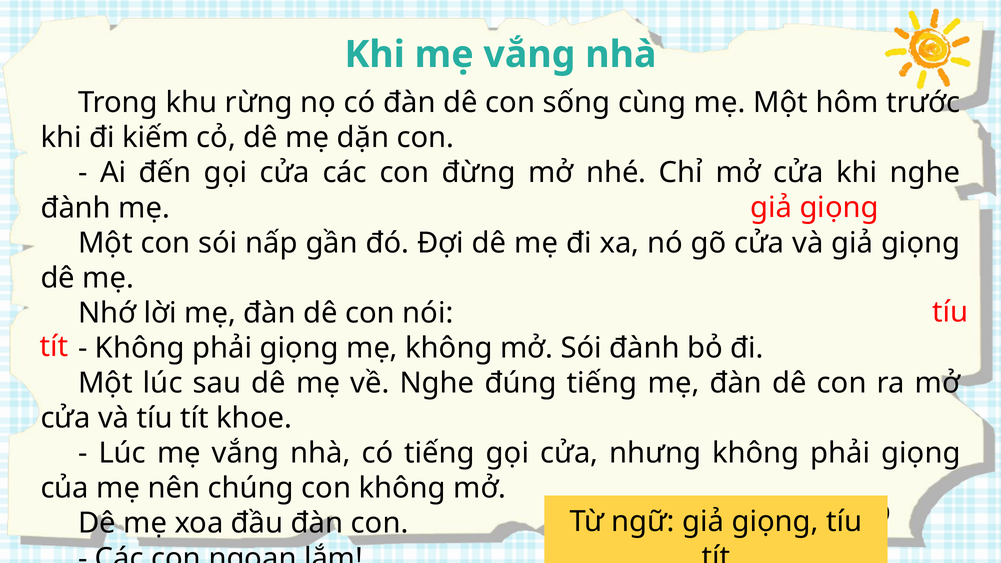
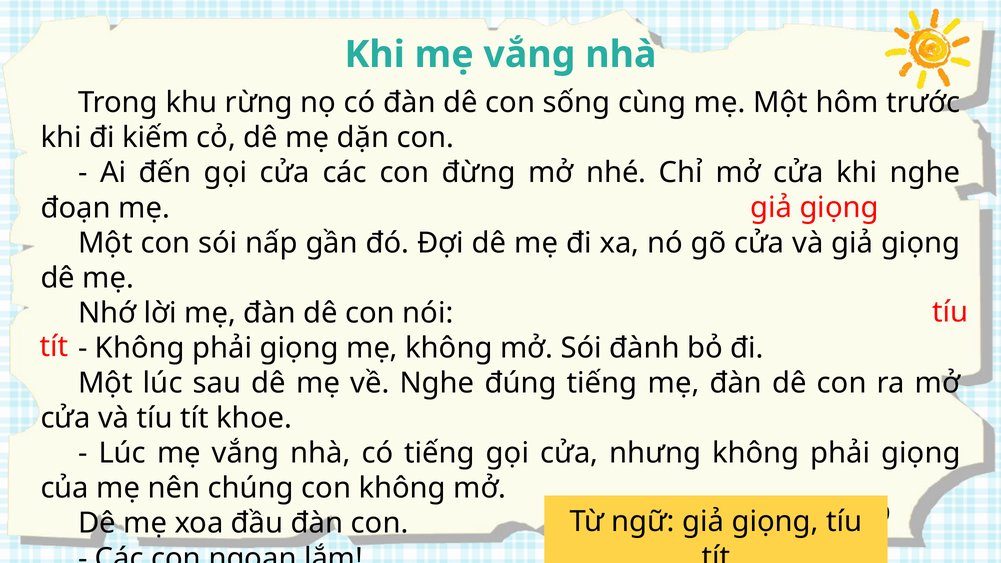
đành at (76, 208): đành -> đoạn
